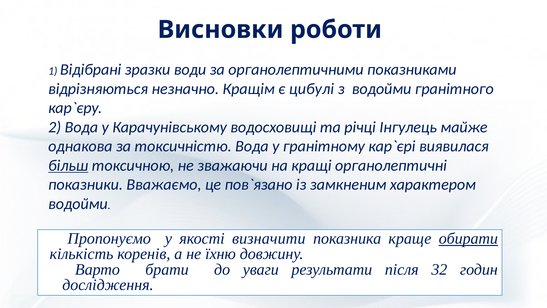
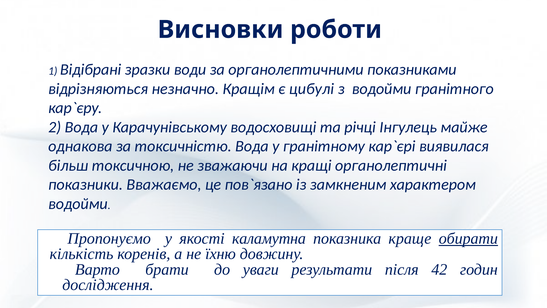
більш underline: present -> none
визначити: визначити -> каламутна
32: 32 -> 42
